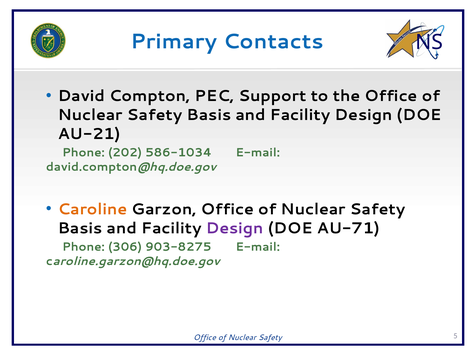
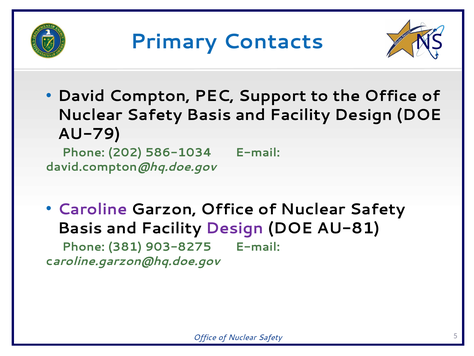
AU-21: AU-21 -> AU-79
Caroline colour: orange -> purple
AU-71: AU-71 -> AU-81
306: 306 -> 381
